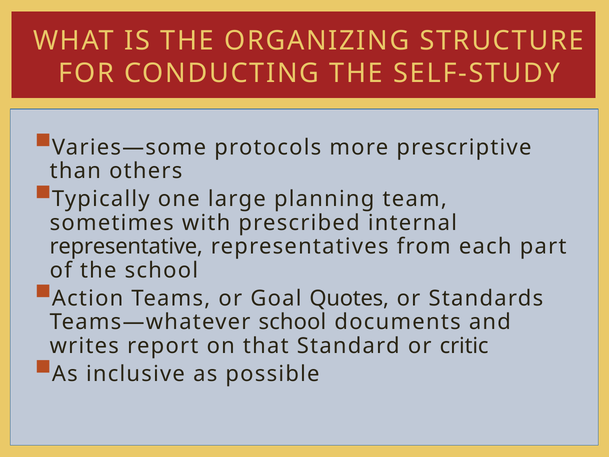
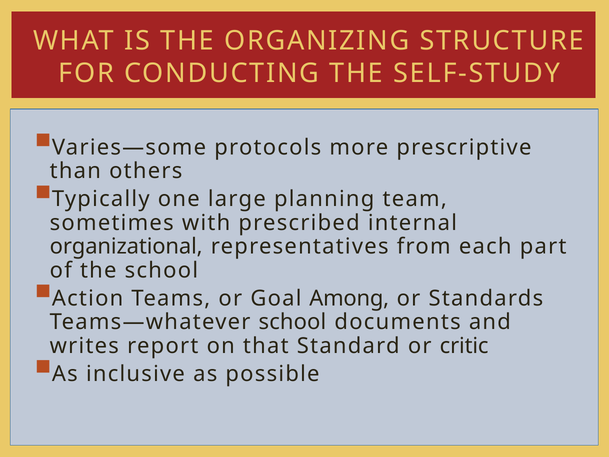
representative: representative -> organizational
Quotes: Quotes -> Among
